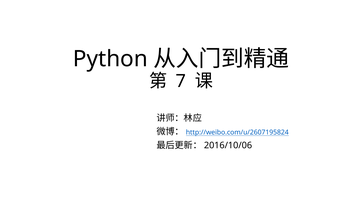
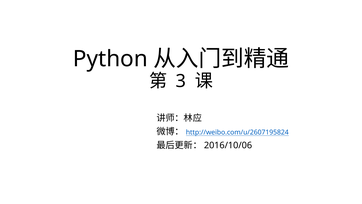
7: 7 -> 3
